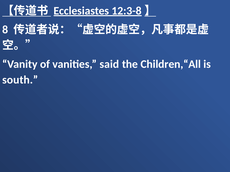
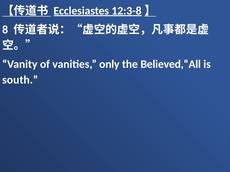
said: said -> only
Children,“All: Children,“All -> Believed,“All
